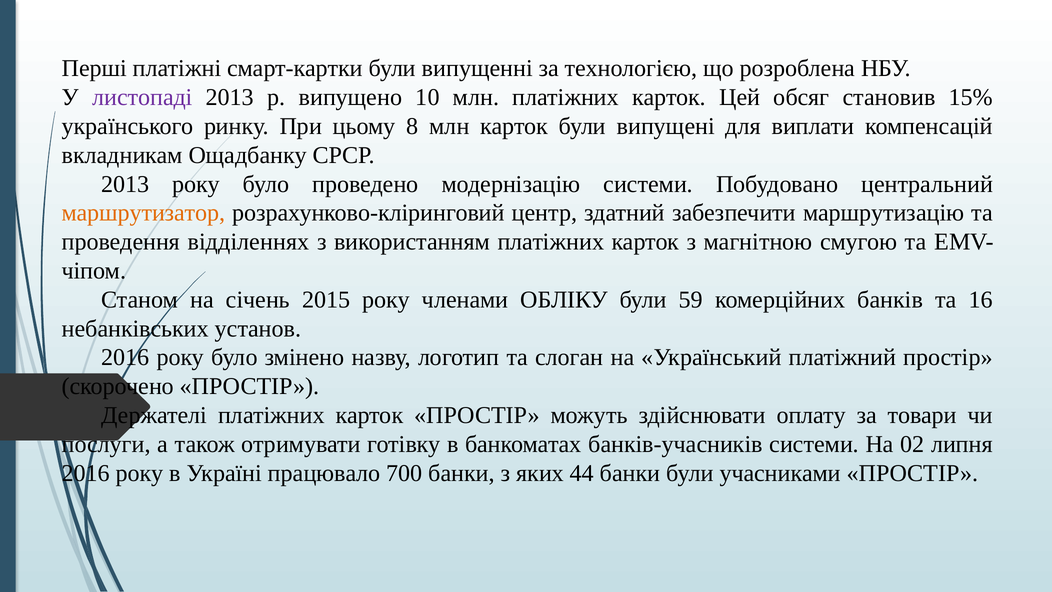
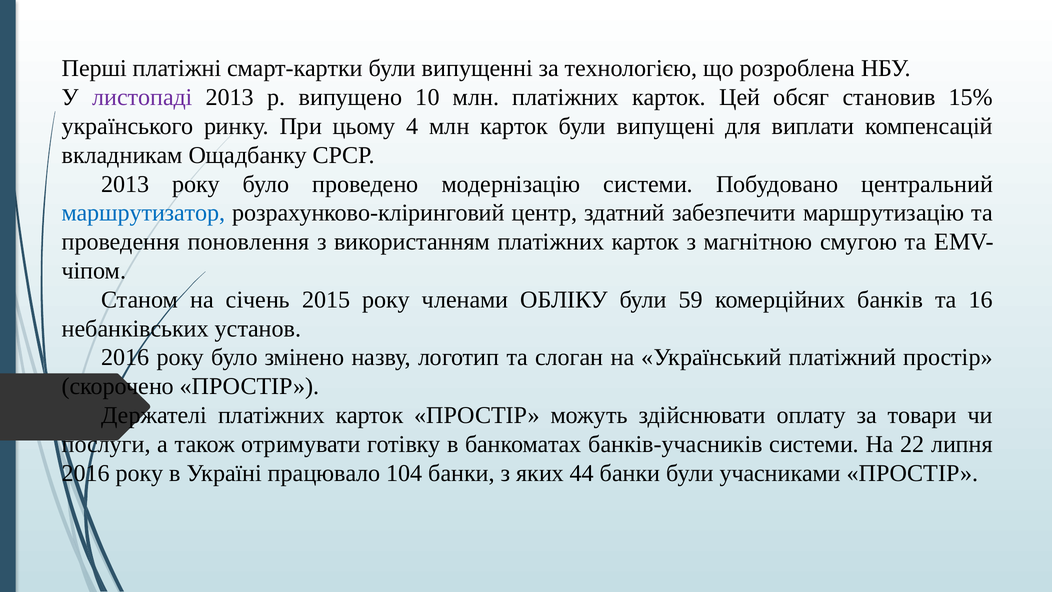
8: 8 -> 4
маршрутизатор colour: orange -> blue
відділеннях: відділеннях -> поновлення
02: 02 -> 22
700: 700 -> 104
